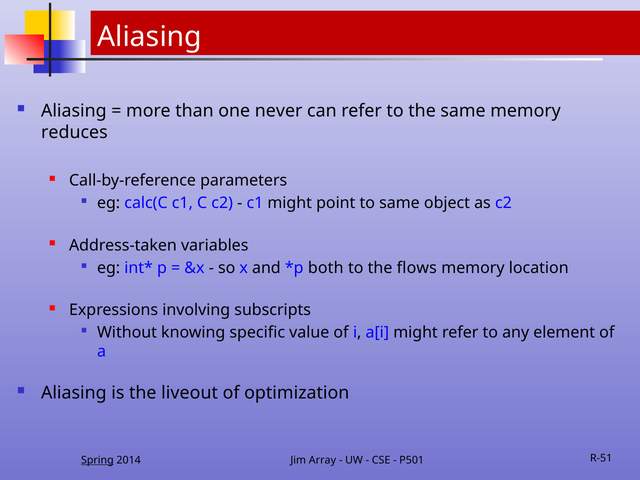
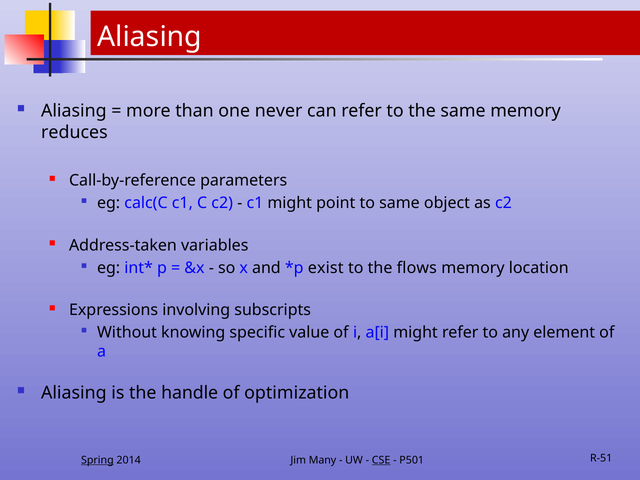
both: both -> exist
liveout: liveout -> handle
Array: Array -> Many
CSE underline: none -> present
